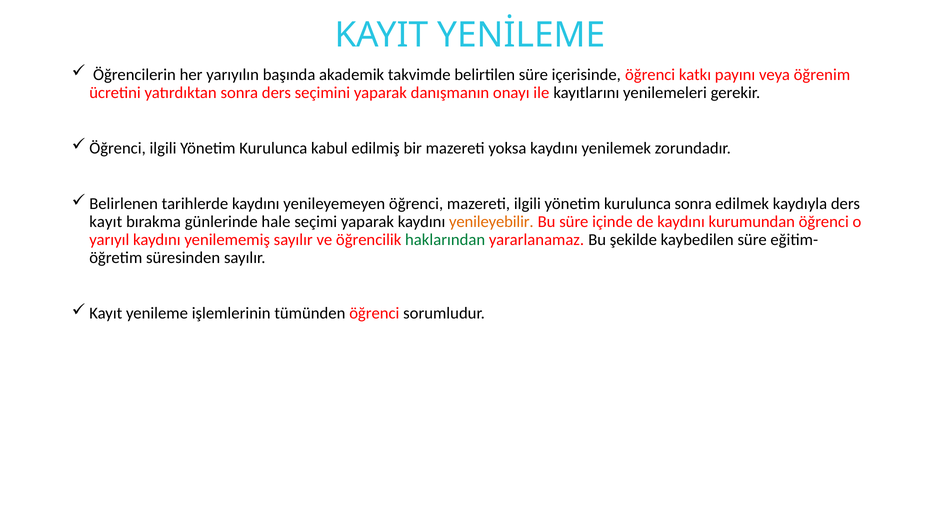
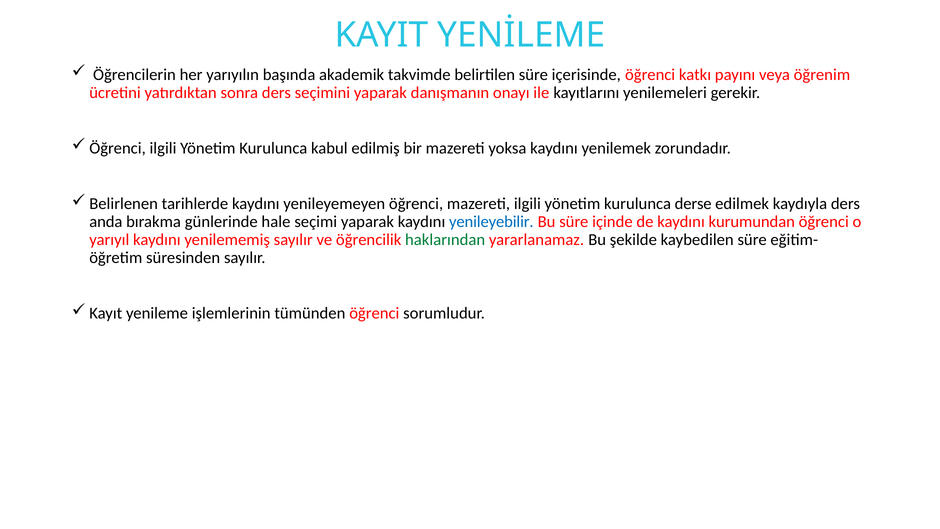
kurulunca sonra: sonra -> derse
kayıt: kayıt -> anda
yenileyebilir colour: orange -> blue
